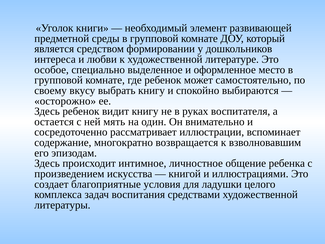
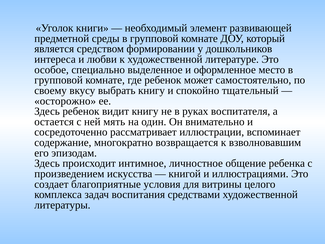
выбираются: выбираются -> тщательный
ладушки: ладушки -> витрины
